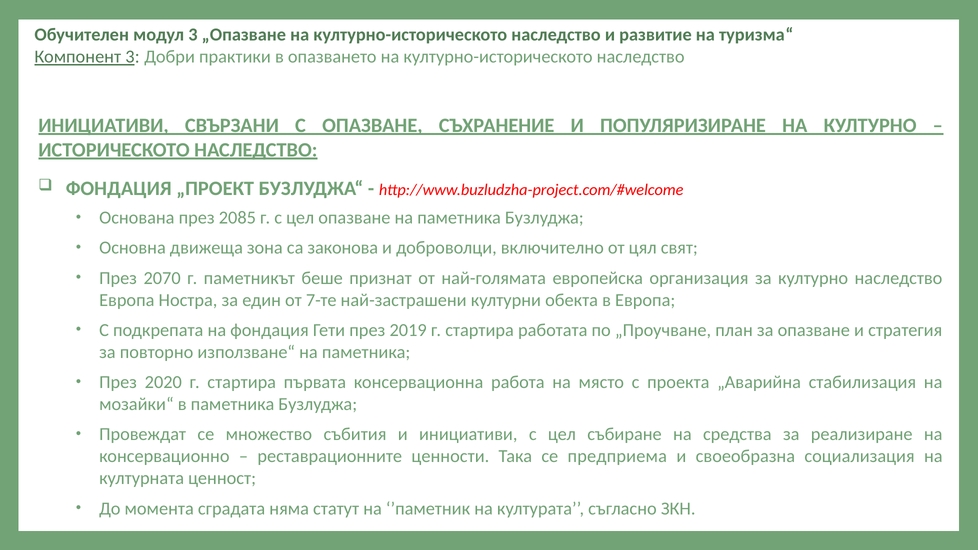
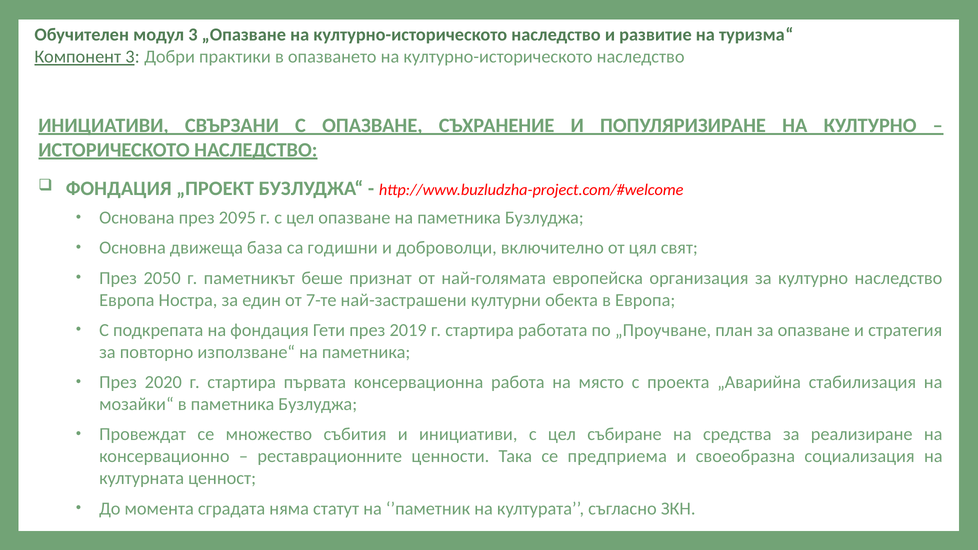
2085: 2085 -> 2095
зона: зона -> база
законова: законова -> годишни
2070: 2070 -> 2050
